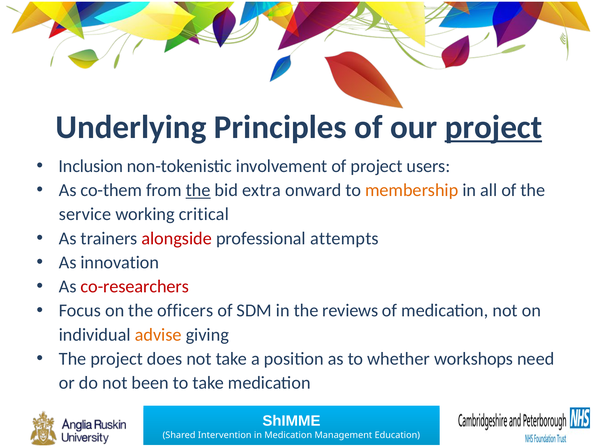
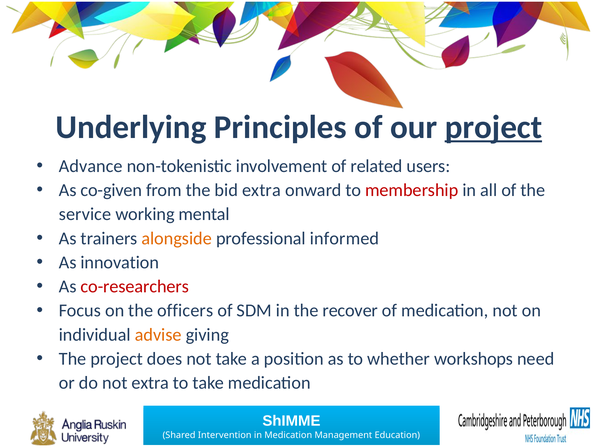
Inclusion: Inclusion -> Advance
of project: project -> related
co-them: co-them -> co-given
the at (198, 190) underline: present -> none
membership colour: orange -> red
critical: critical -> mental
alongside colour: red -> orange
attempts: attempts -> informed
reviews: reviews -> recover
not been: been -> extra
